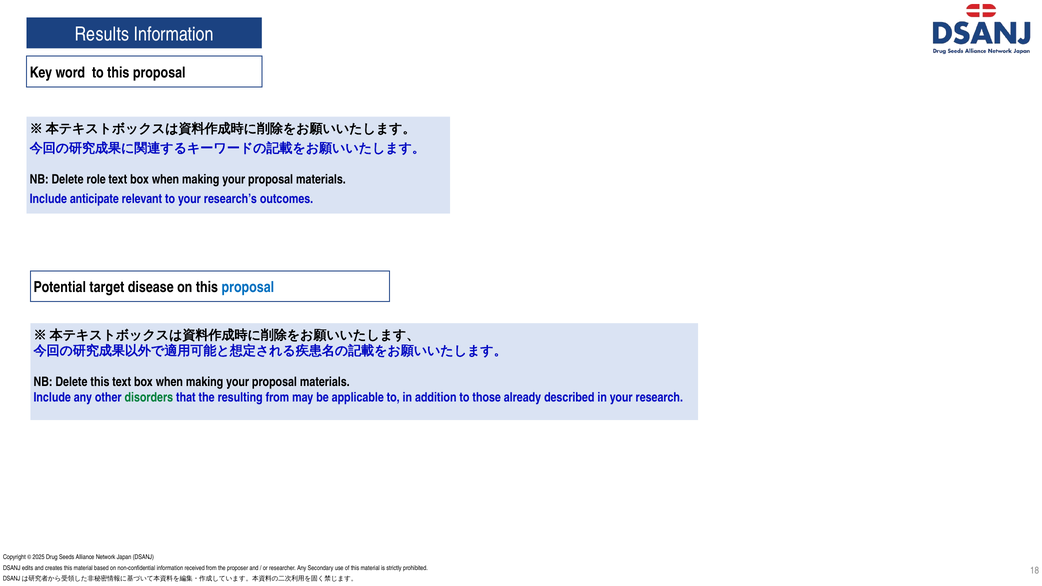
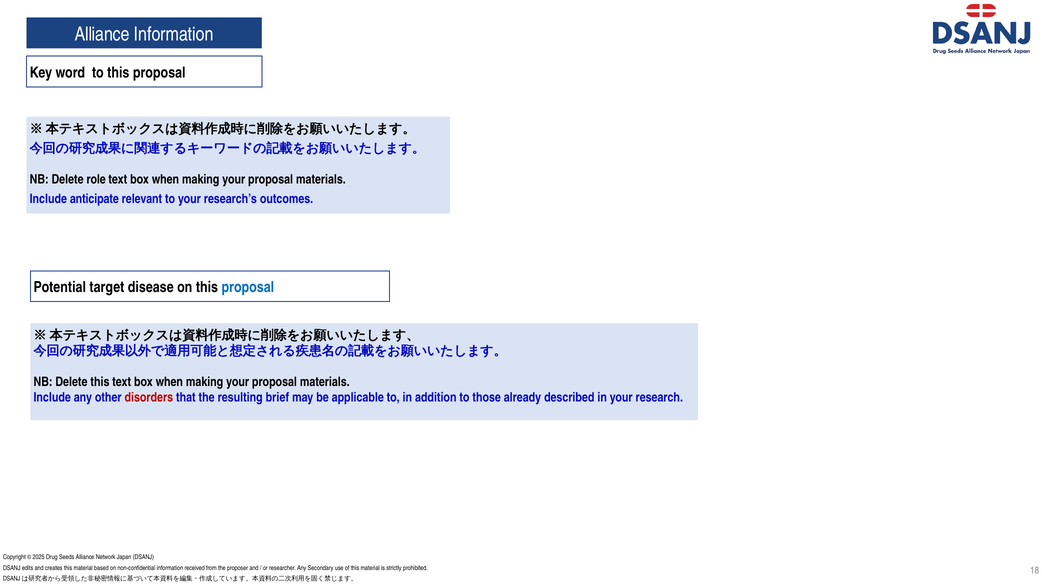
Results at (102, 34): Results -> Alliance
disorders colour: green -> red
resulting from: from -> brief
